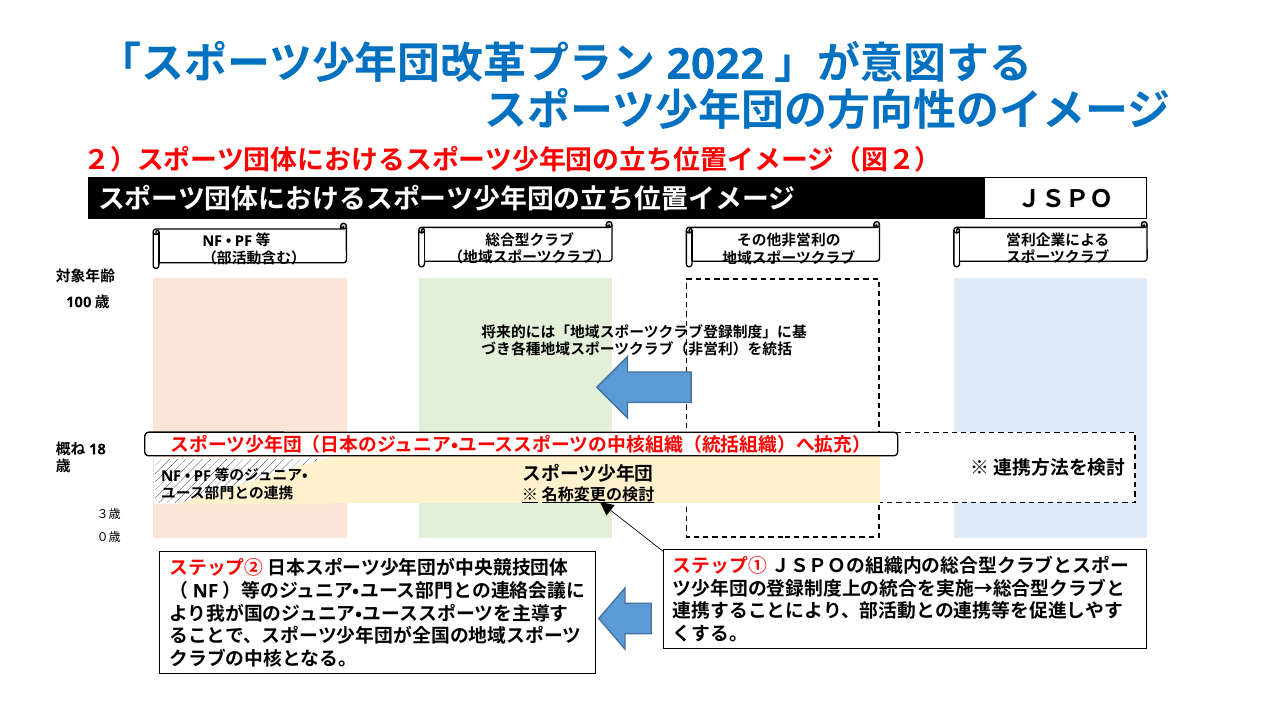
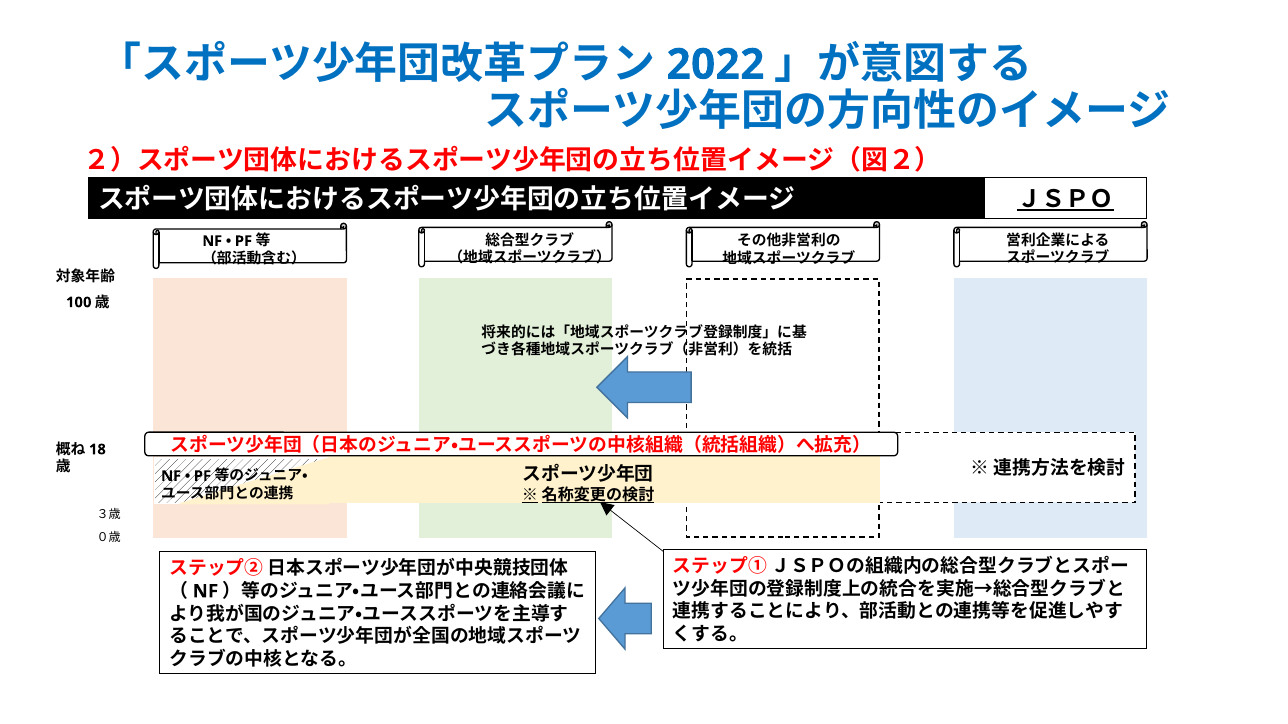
ＪＳＰＯ underline: none -> present
